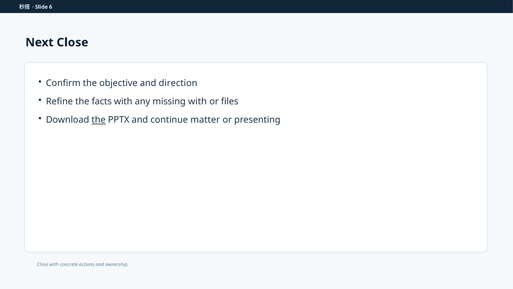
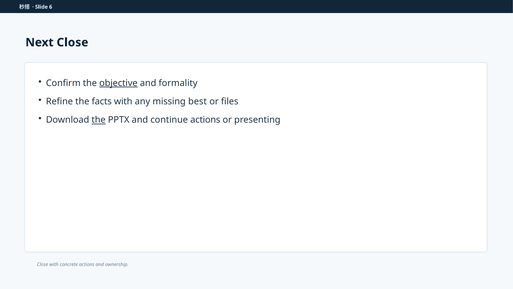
objective underline: none -> present
direction: direction -> formality
missing with: with -> best
continue matter: matter -> actions
